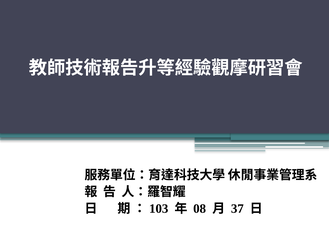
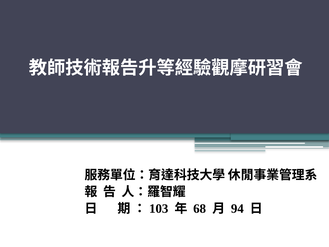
08: 08 -> 68
37: 37 -> 94
